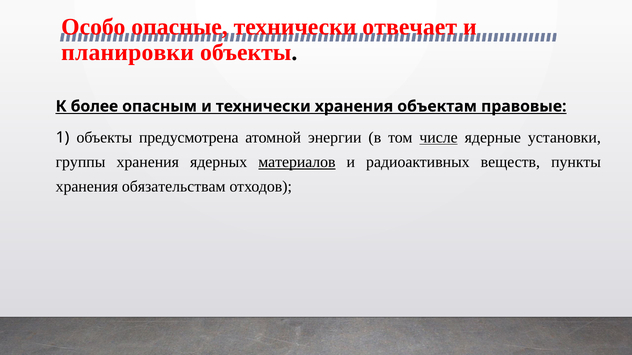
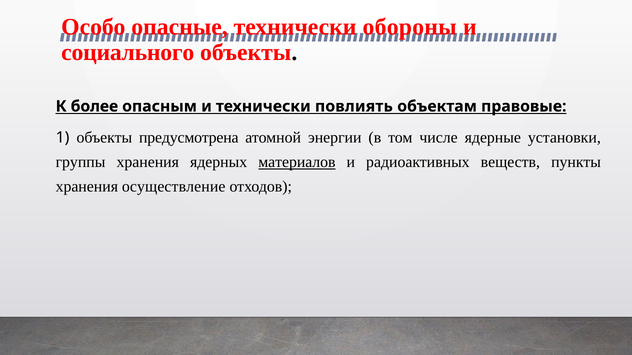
отвечает: отвечает -> обороны
планировки: планировки -> социального
технически хранения: хранения -> повлиять
числе underline: present -> none
обязательствам: обязательствам -> осуществление
